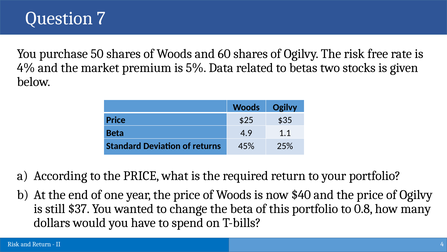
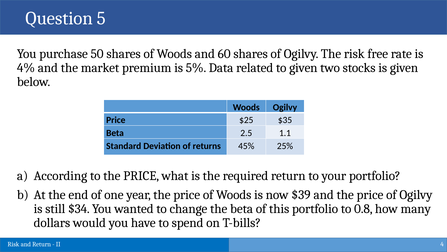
7: 7 -> 5
to betas: betas -> given
4.9: 4.9 -> 2.5
$40: $40 -> $39
$37: $37 -> $34
